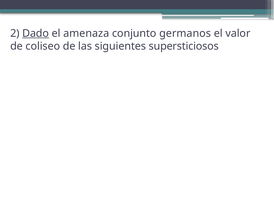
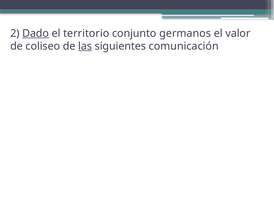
amenaza: amenaza -> territorio
las underline: none -> present
supersticiosos: supersticiosos -> comunicación
